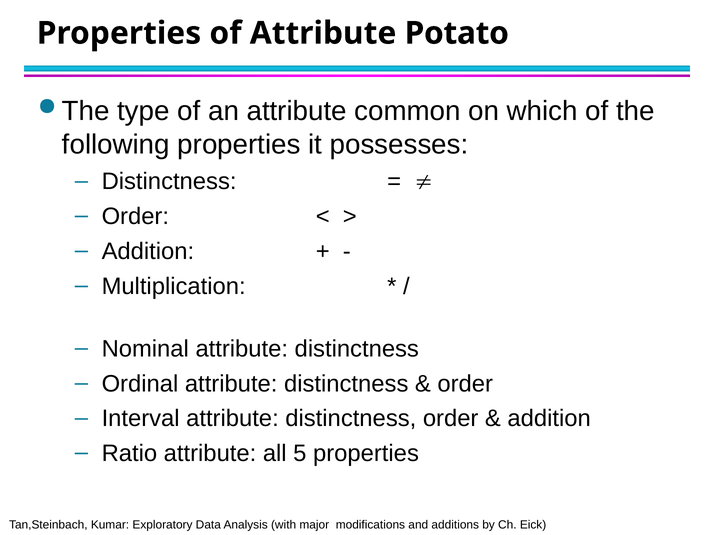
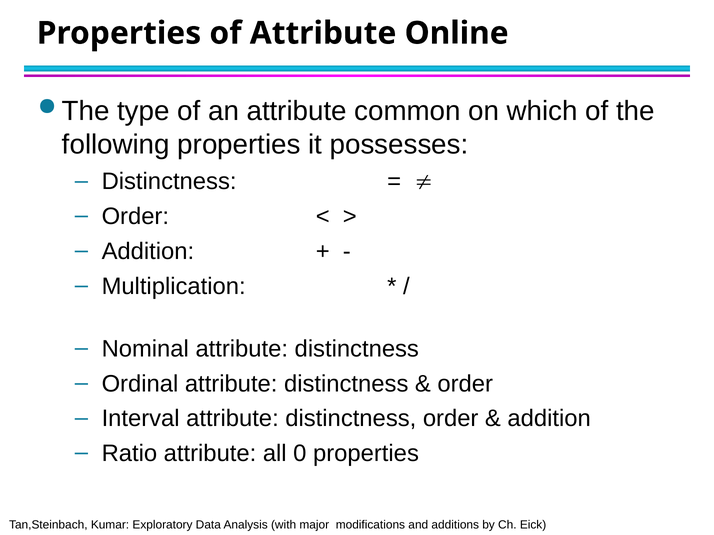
Potato: Potato -> Online
5: 5 -> 0
